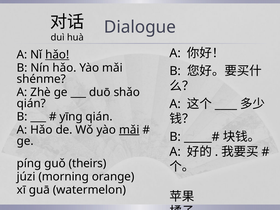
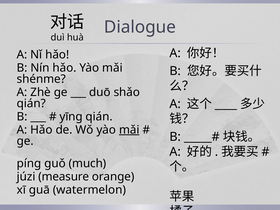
hǎo at (57, 55) underline: present -> none
theirs: theirs -> much
morning: morning -> measure
